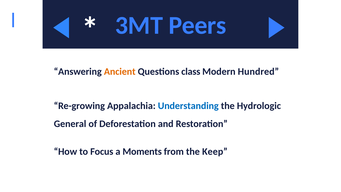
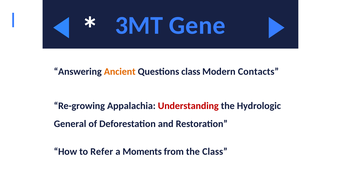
Peers: Peers -> Gene
Hundred: Hundred -> Contacts
Understanding colour: blue -> red
Focus: Focus -> Refer
the Keep: Keep -> Class
